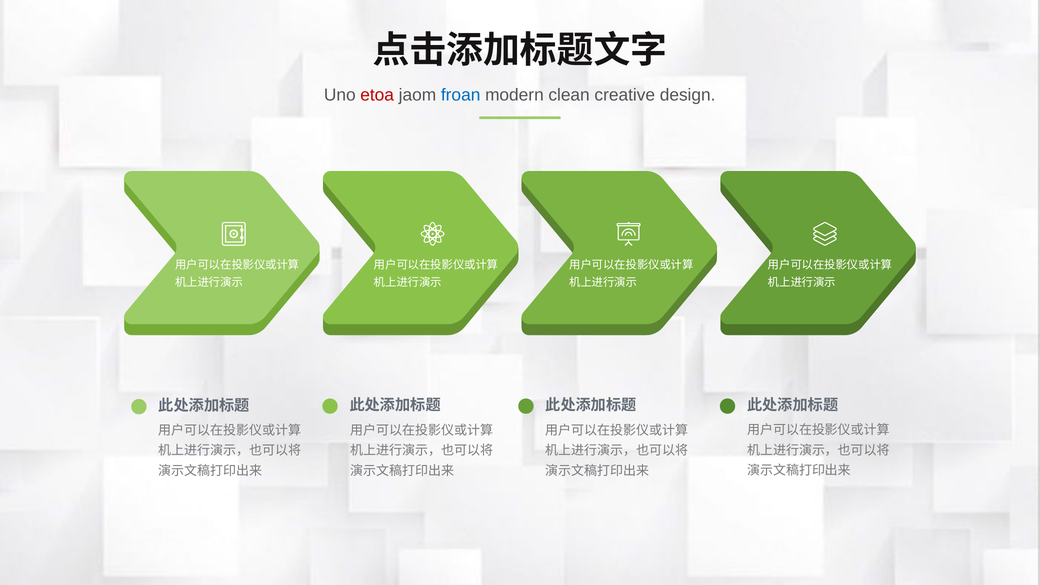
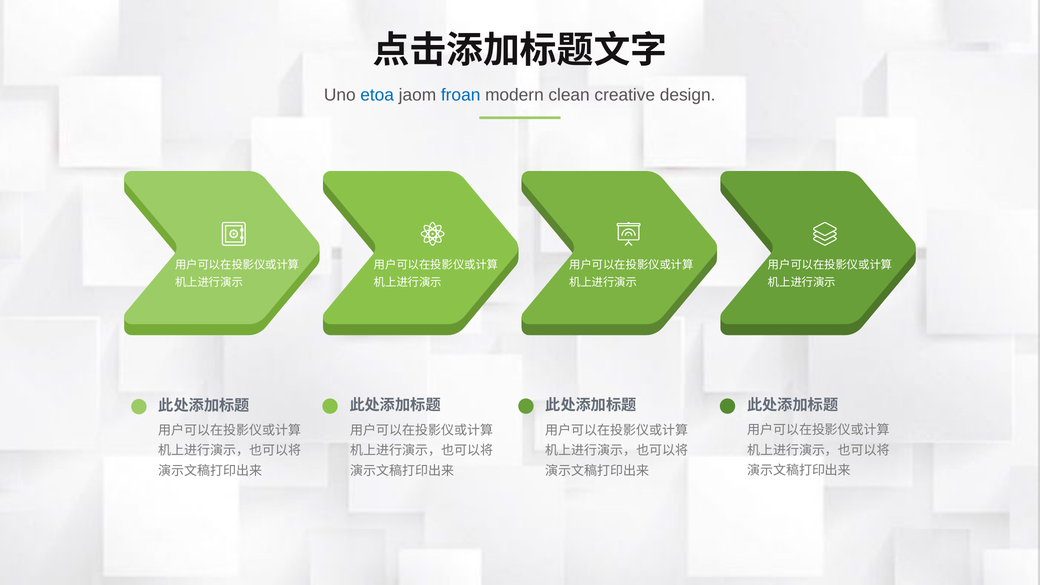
etoa colour: red -> blue
